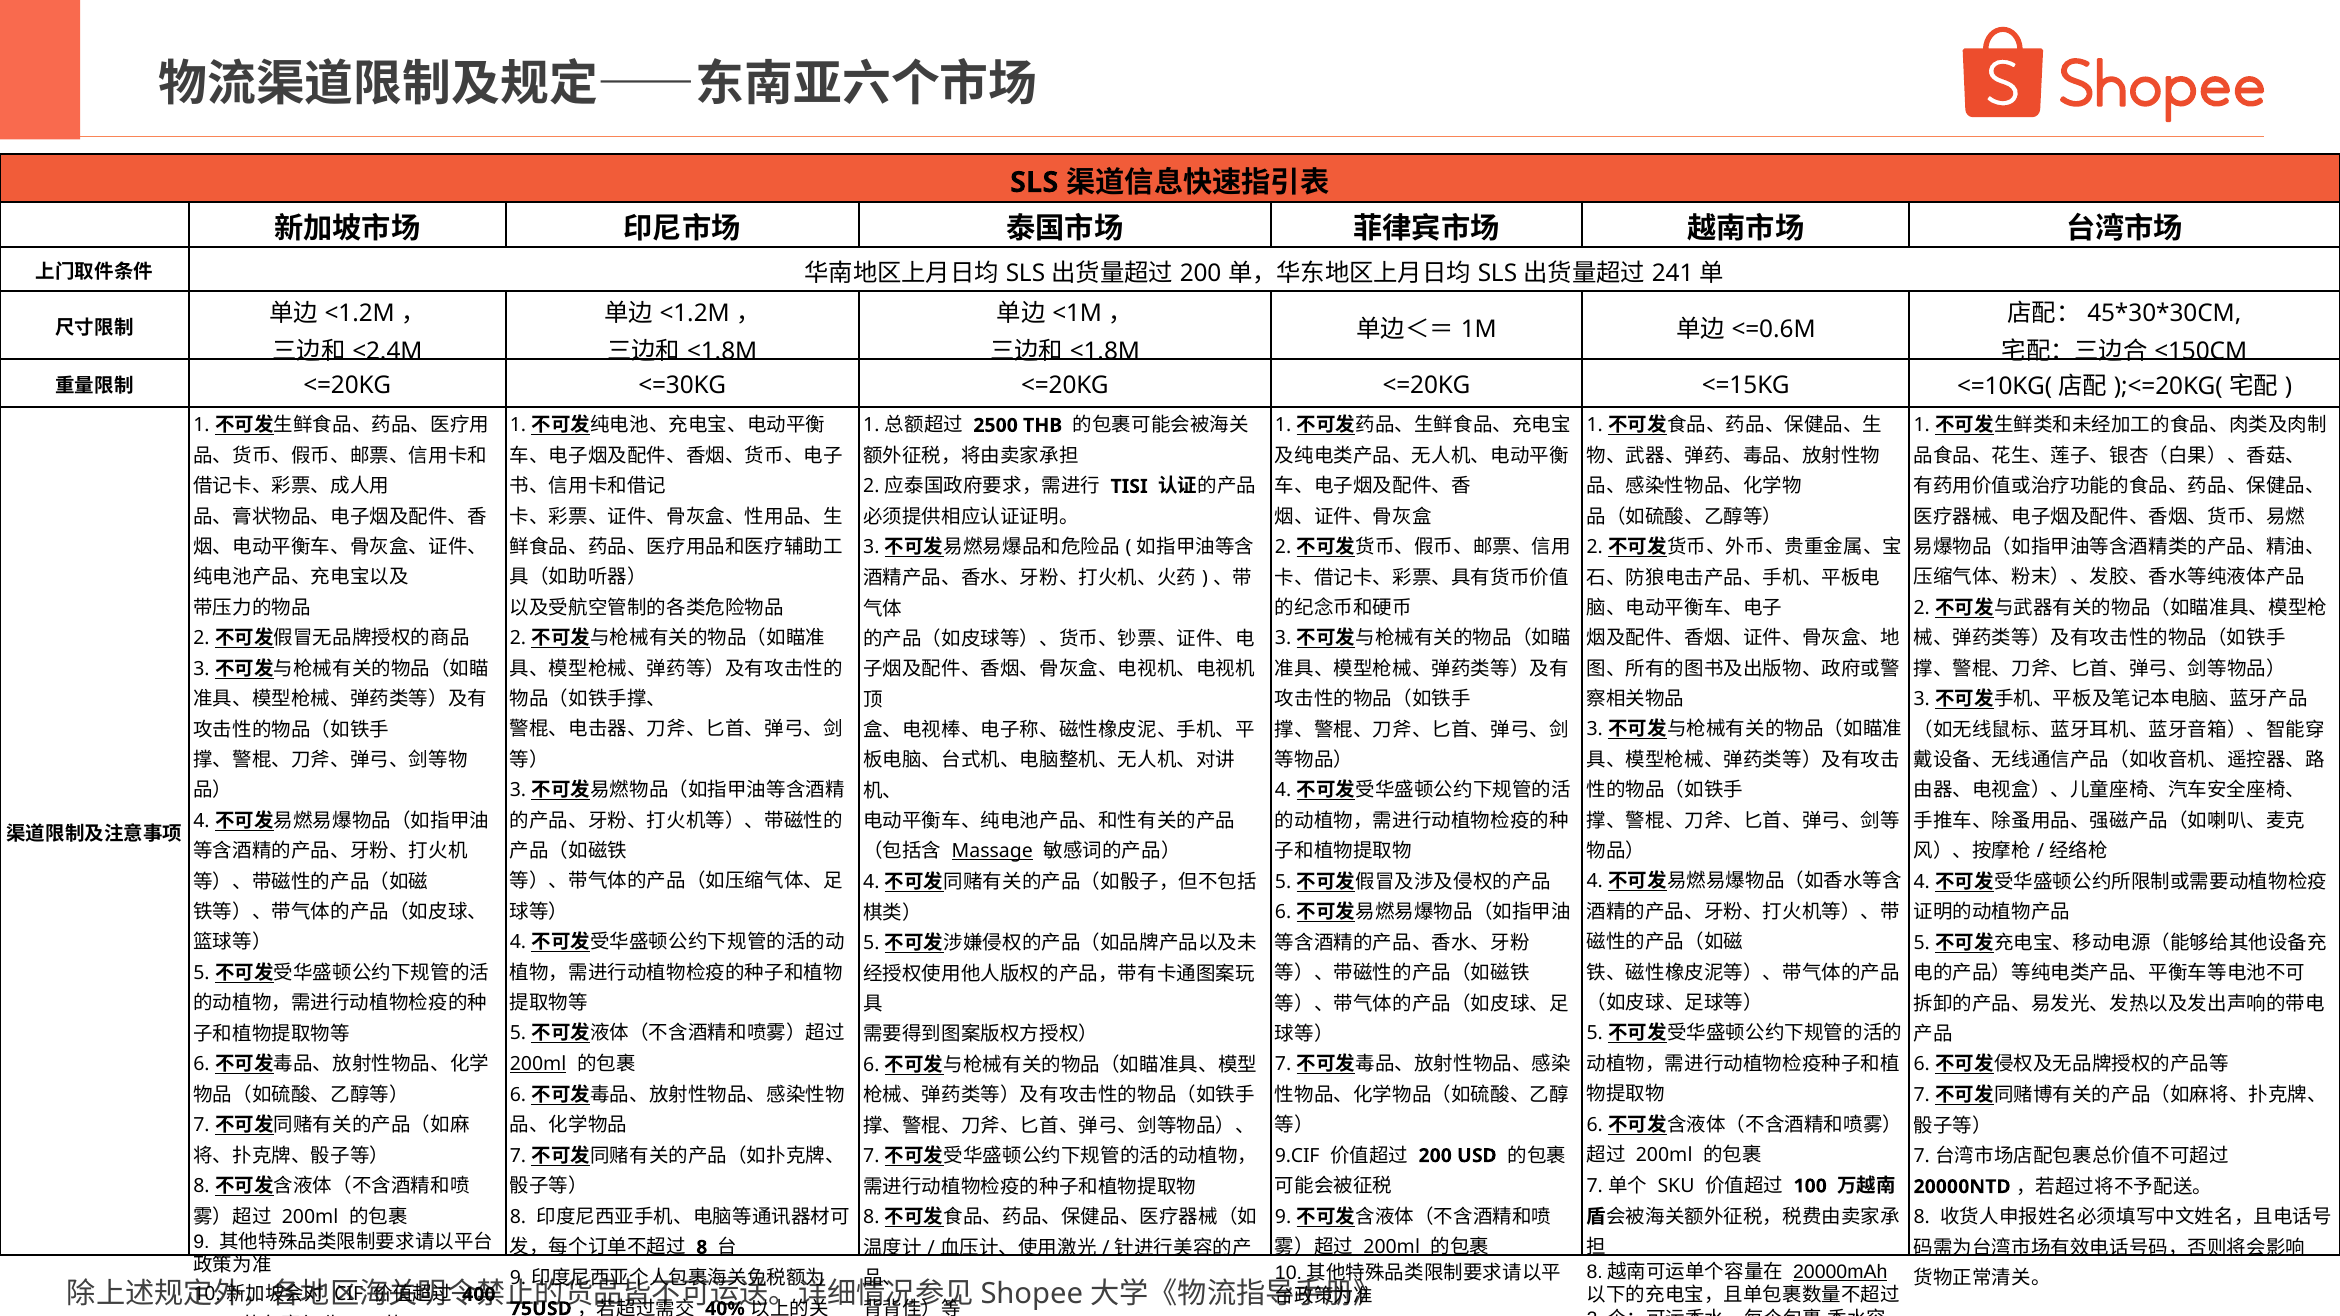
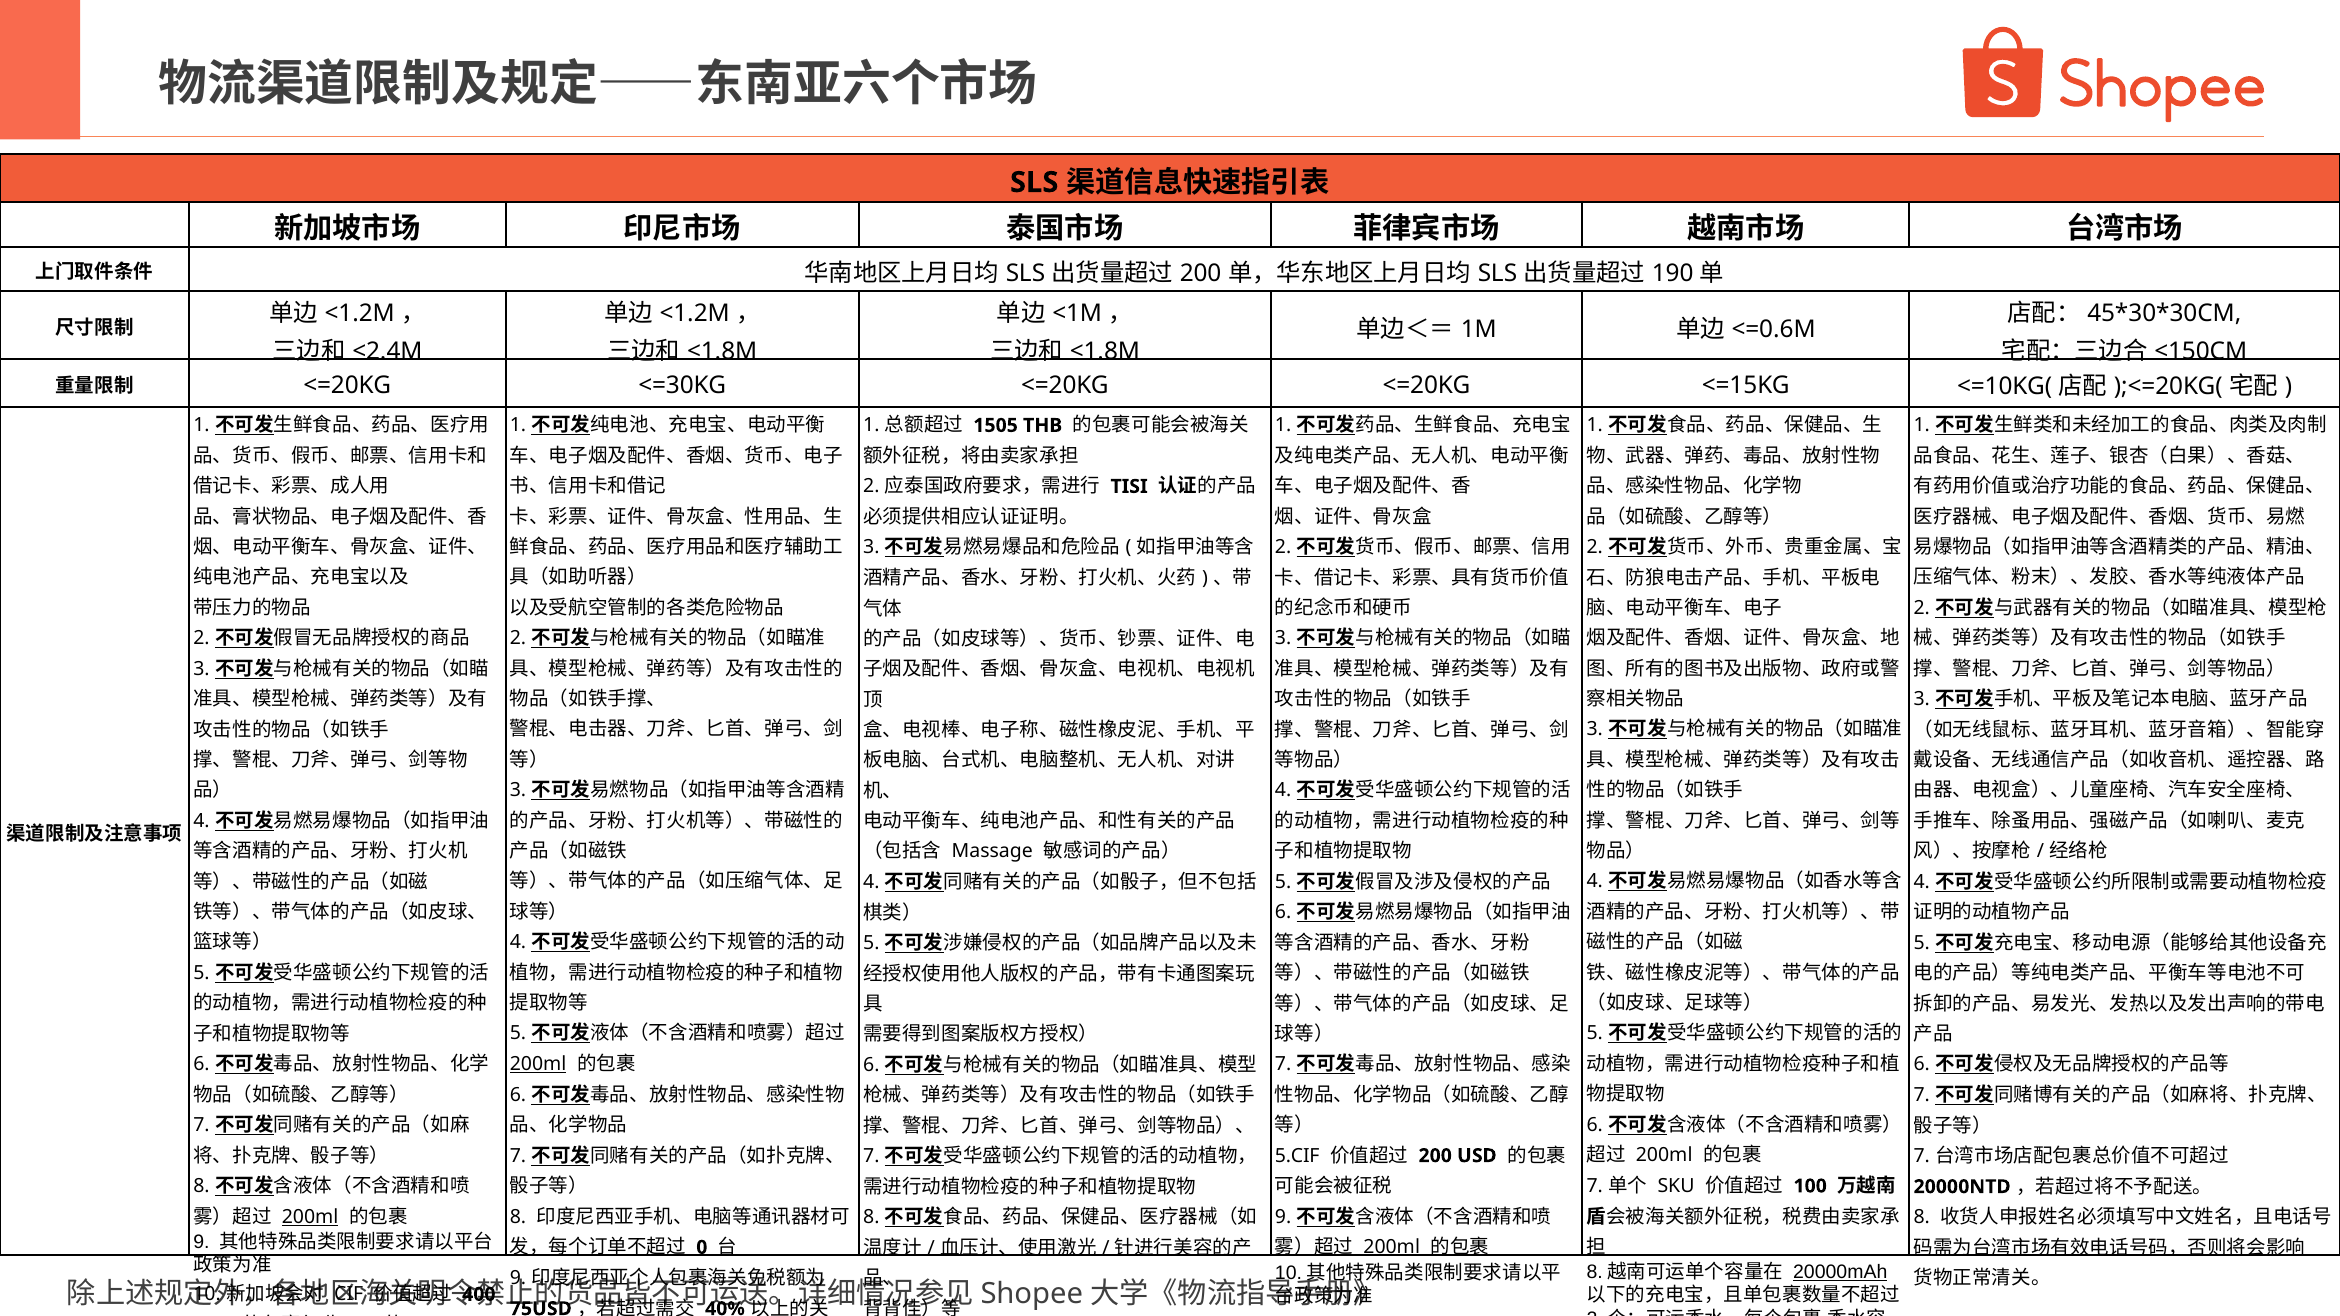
241: 241 -> 190
2500: 2500 -> 1505
Massage underline: present -> none
9.CIF: 9.CIF -> 5.CIF
200ml at (310, 1217) underline: none -> present
8 at (702, 1248): 8 -> 0
